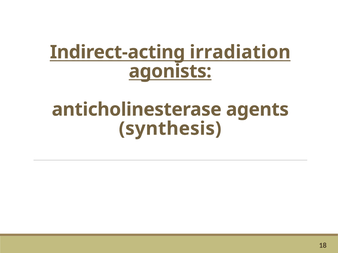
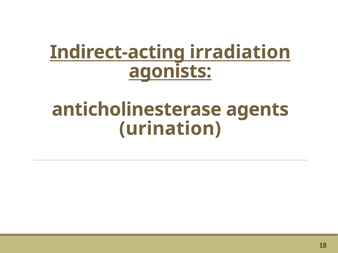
synthesis: synthesis -> urination
